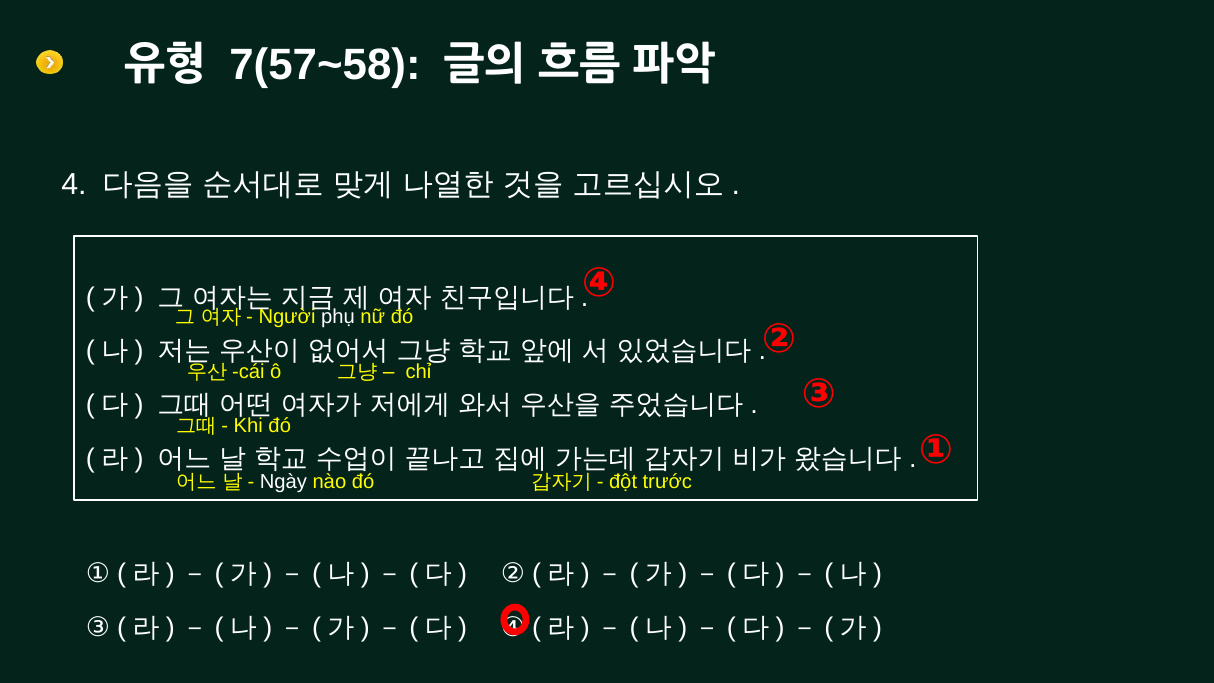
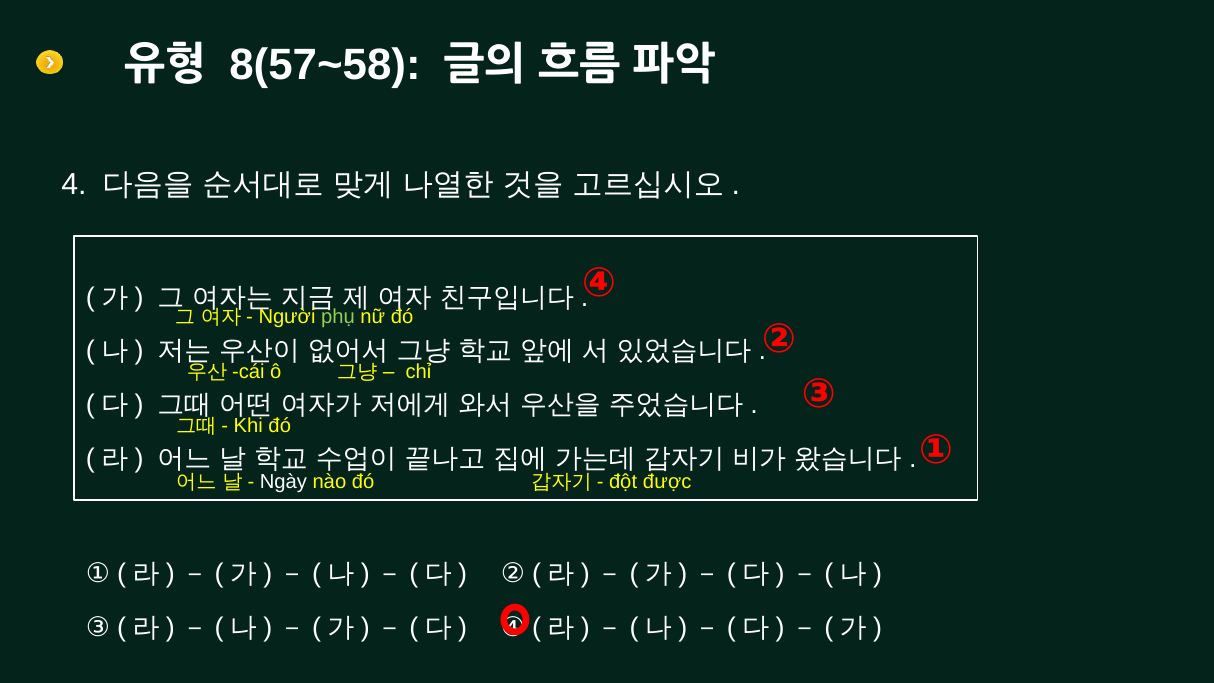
7(57~58: 7(57~58 -> 8(57~58
phụ colour: white -> light green
trước: trước -> được
